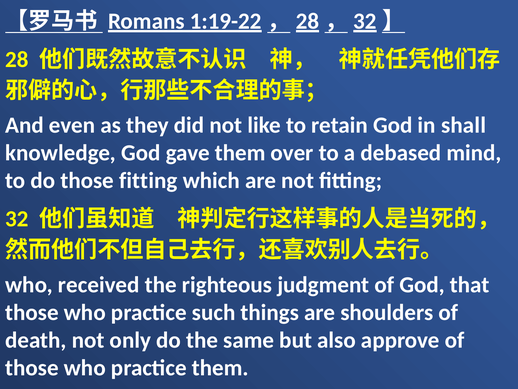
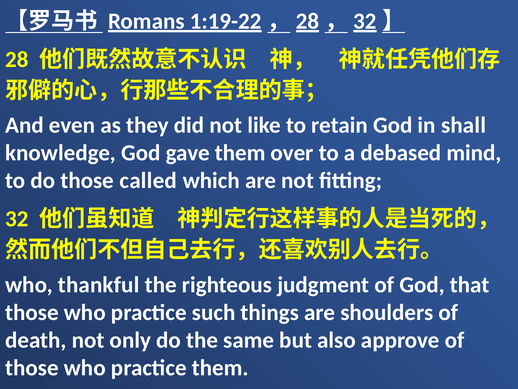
those fitting: fitting -> called
received: received -> thankful
